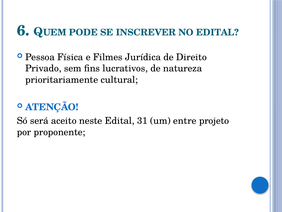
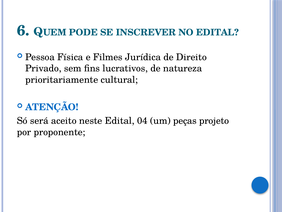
31: 31 -> 04
entre: entre -> peças
